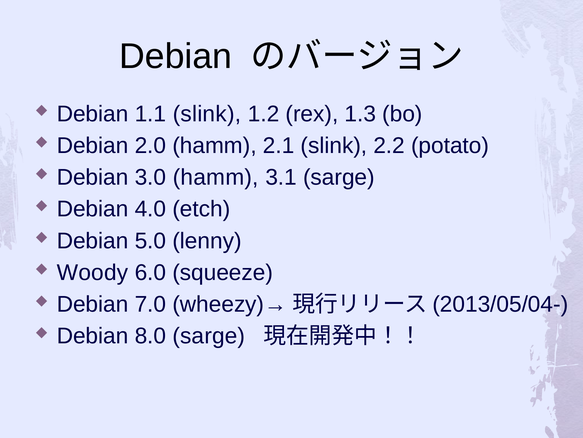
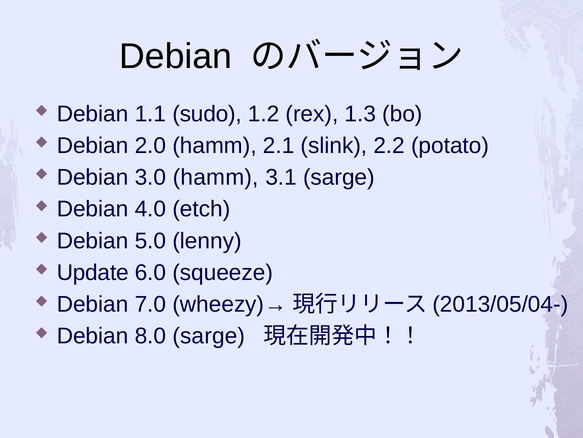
1.1 slink: slink -> sudo
Woody: Woody -> Update
